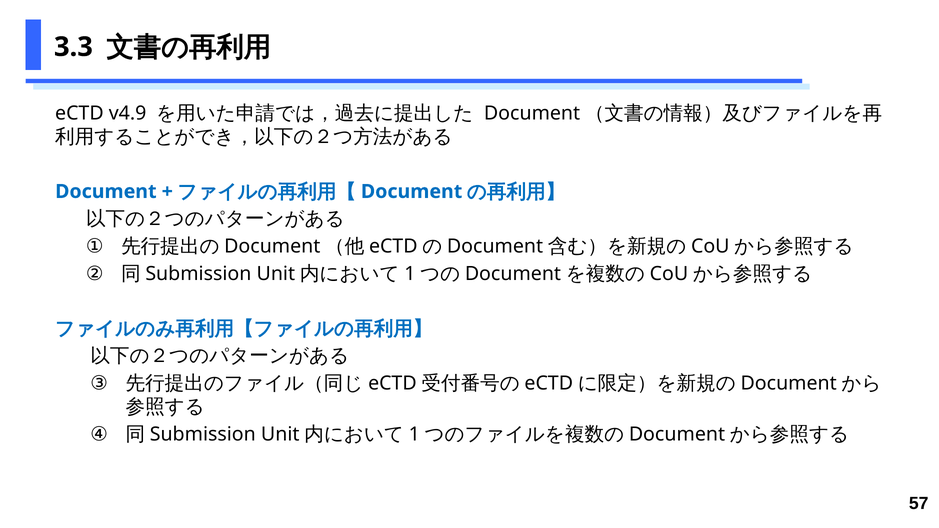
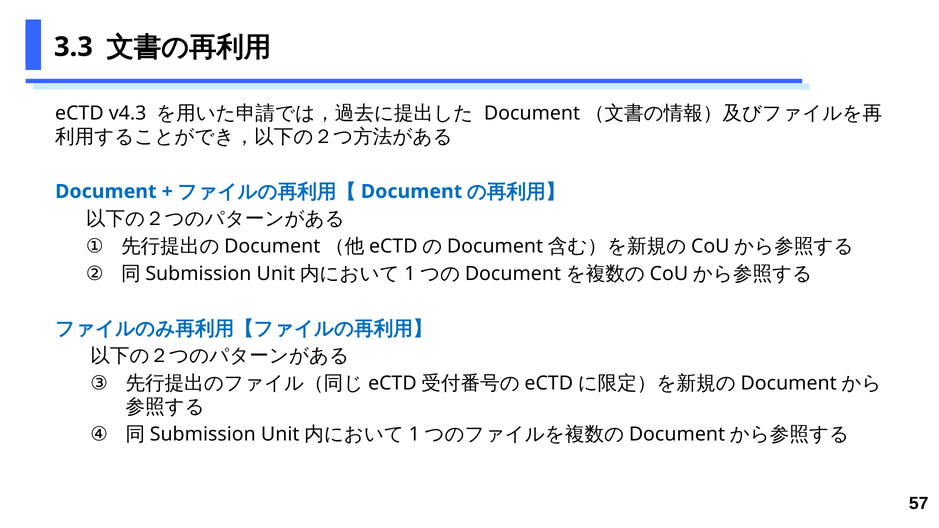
v4.9: v4.9 -> v4.3
